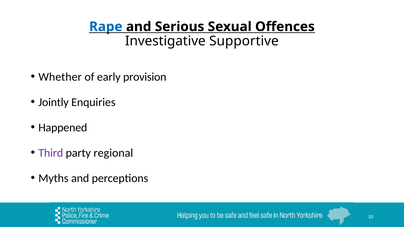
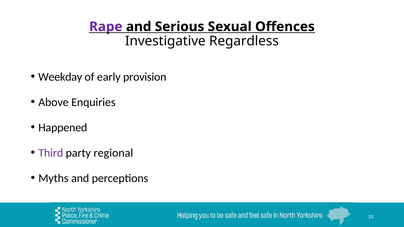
Rape colour: blue -> purple
Supportive: Supportive -> Regardless
Whether: Whether -> Weekday
Jointly: Jointly -> Above
